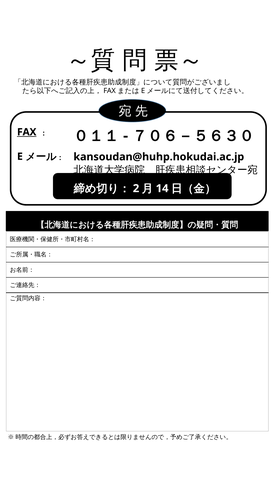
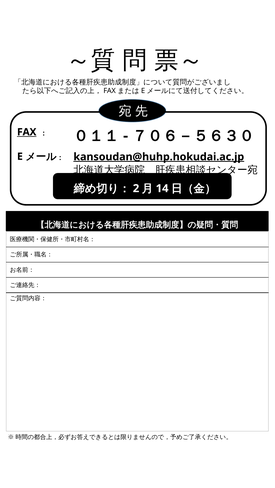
kansoudan@huhp.hokudai.ac.jp underline: none -> present
